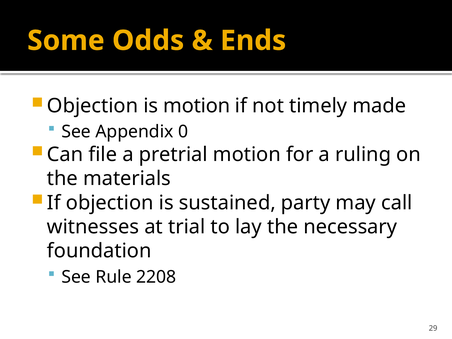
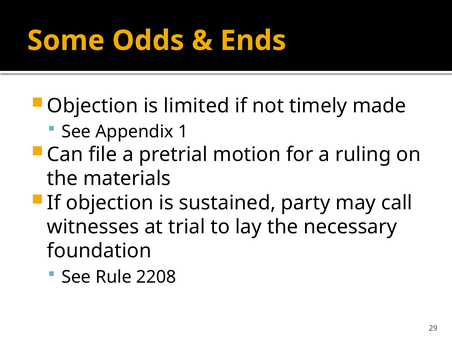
is motion: motion -> limited
0: 0 -> 1
